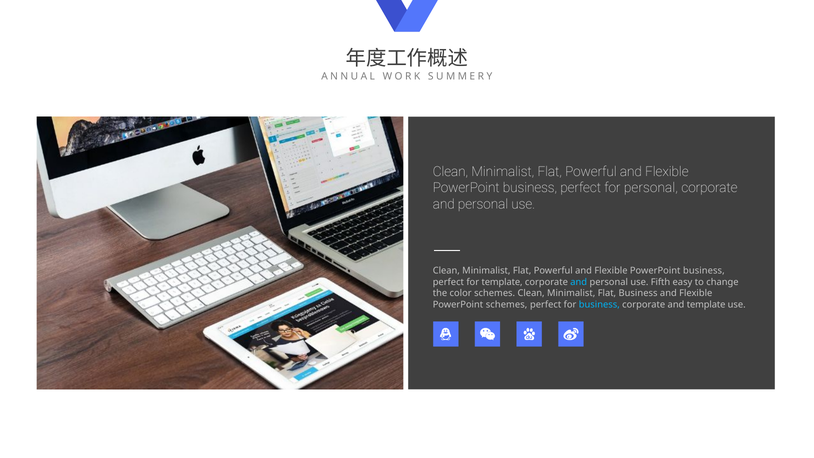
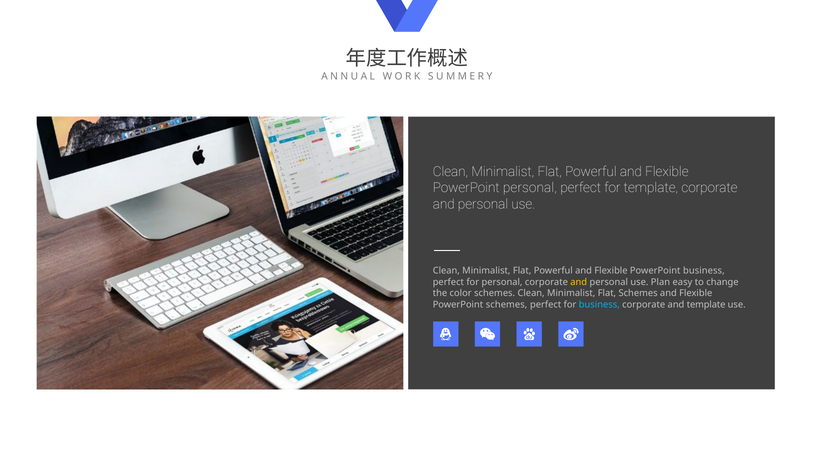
business at (530, 188): business -> personal
for personal: personal -> template
for template: template -> personal
and at (579, 282) colour: light blue -> yellow
Fifth: Fifth -> Plan
Flat Business: Business -> Schemes
